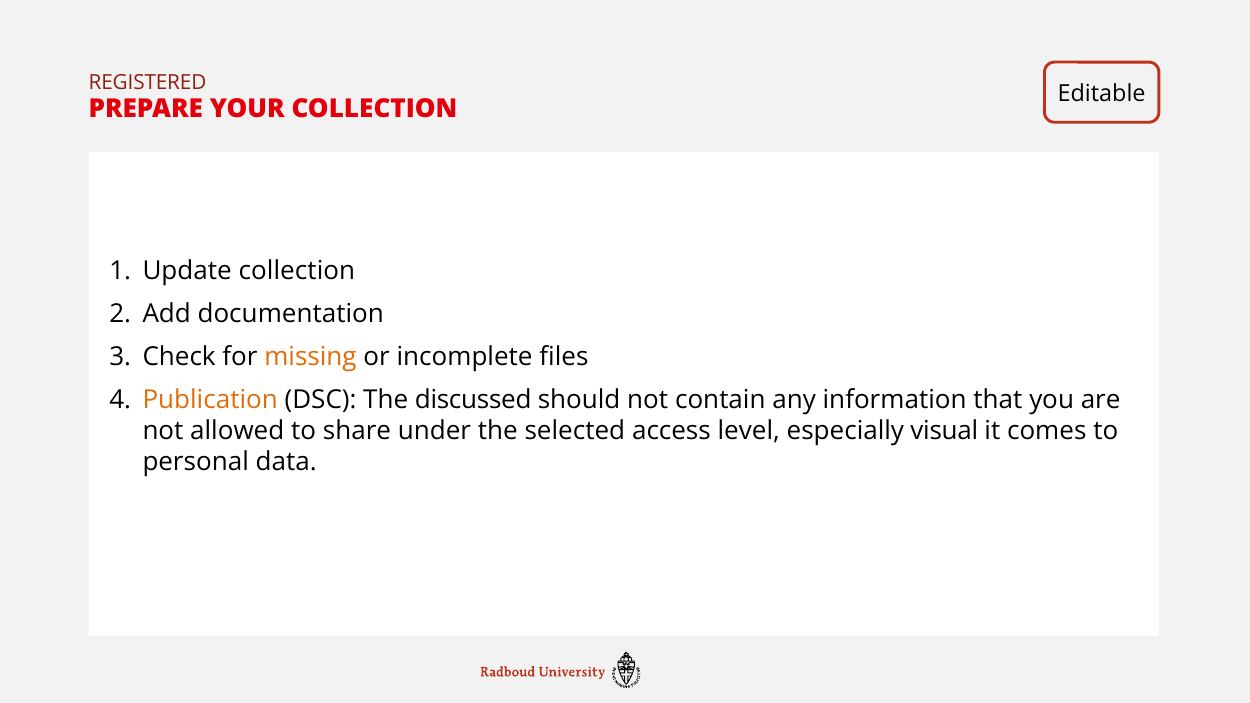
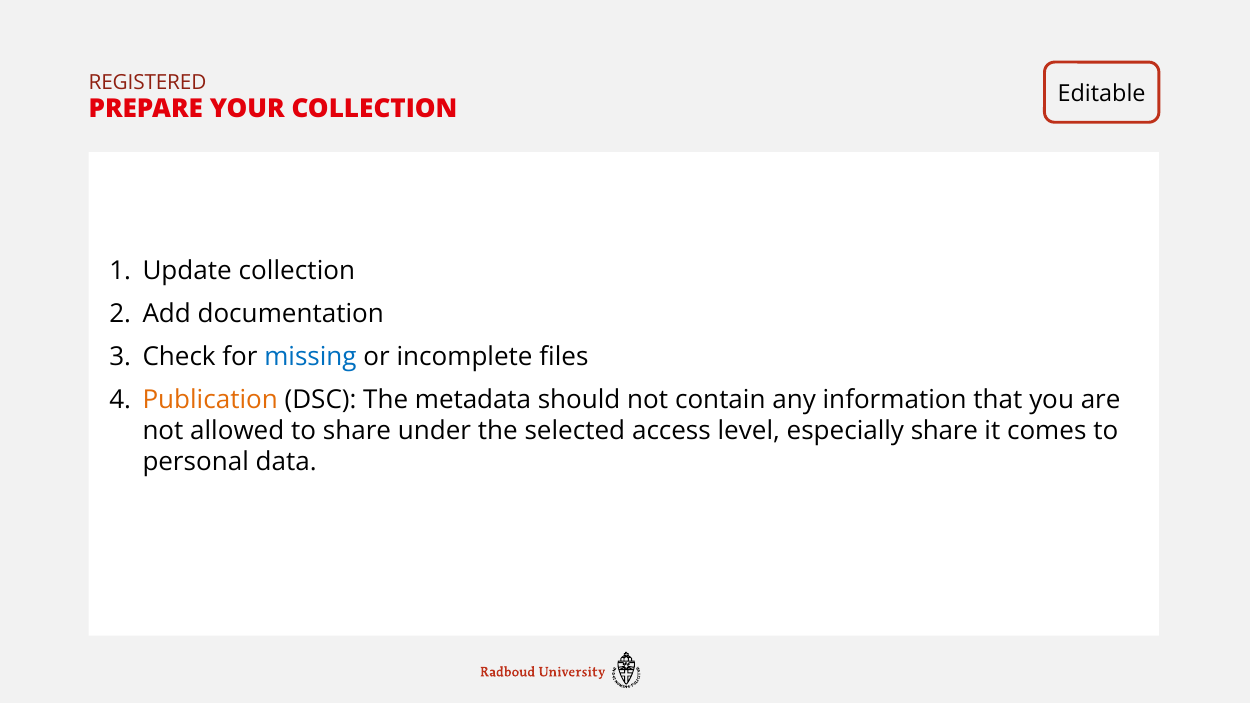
missing colour: orange -> blue
discussed: discussed -> metadata
especially visual: visual -> share
